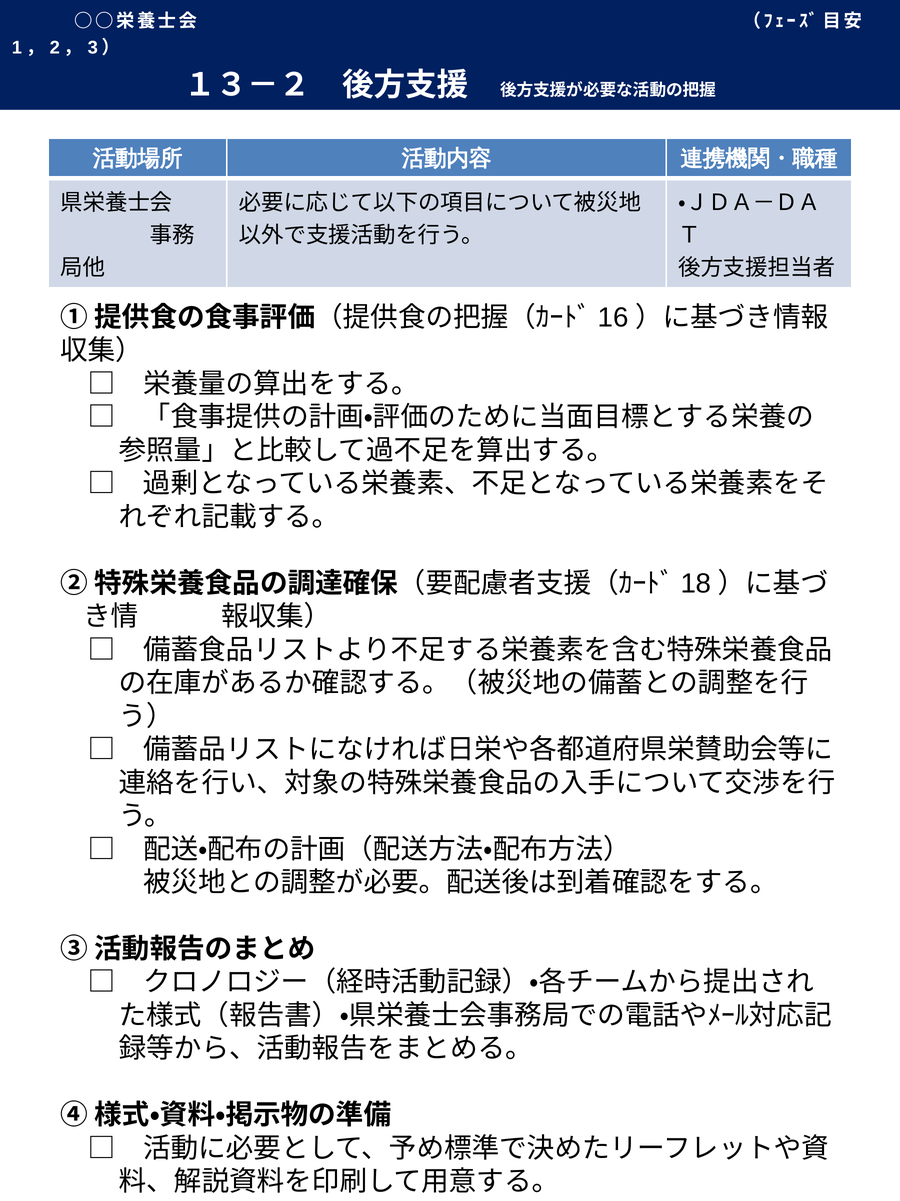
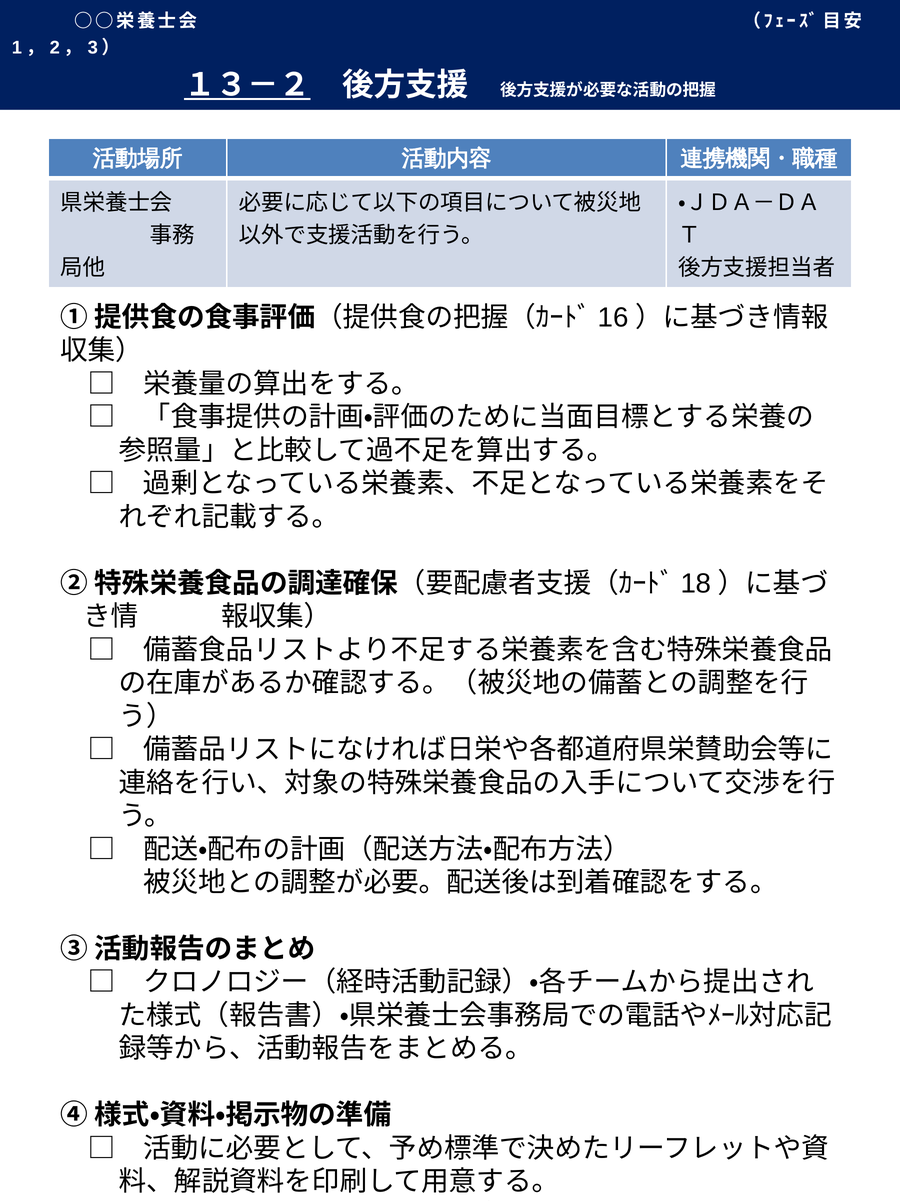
１３－２ underline: none -> present
